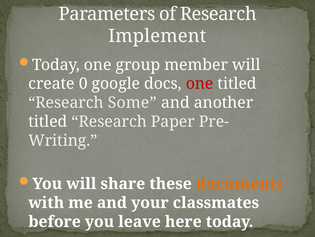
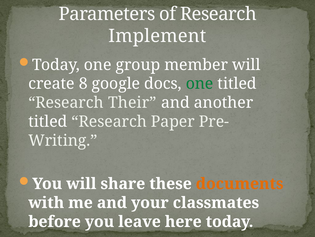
0: 0 -> 8
one at (200, 83) colour: red -> green
Some: Some -> Their
